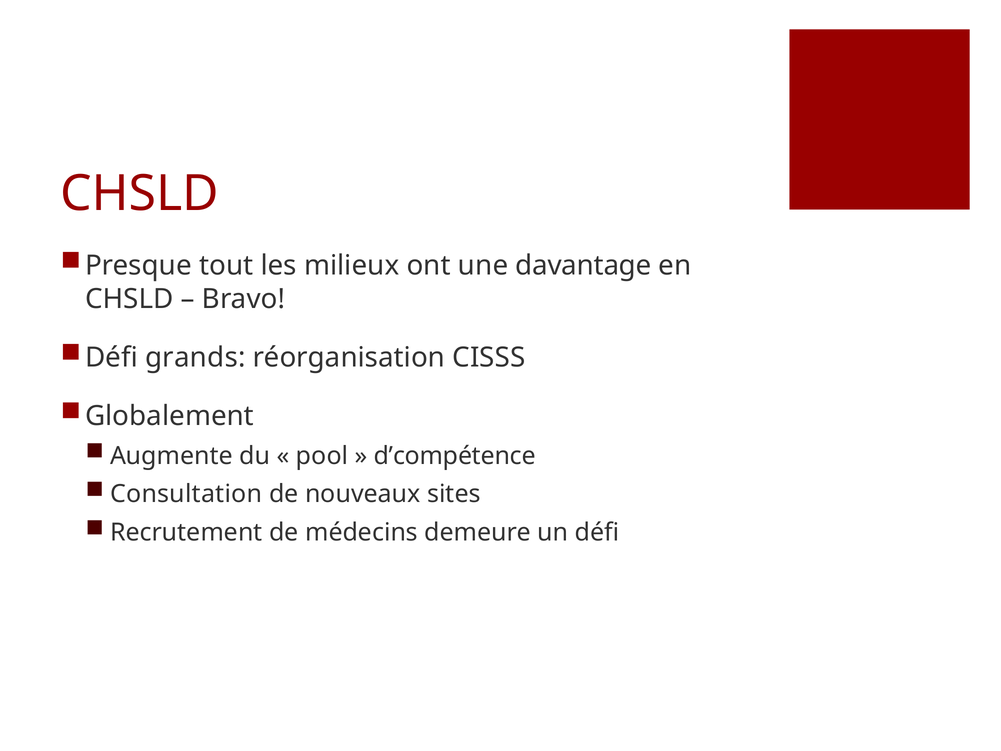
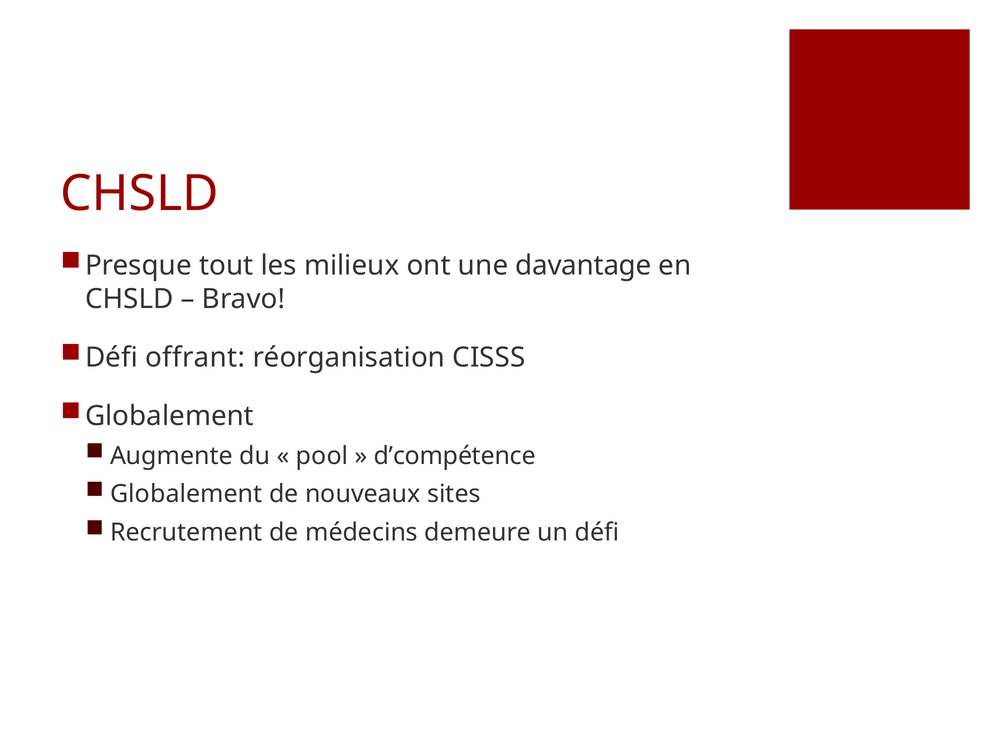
grands: grands -> offrant
Consultation at (186, 494): Consultation -> Globalement
